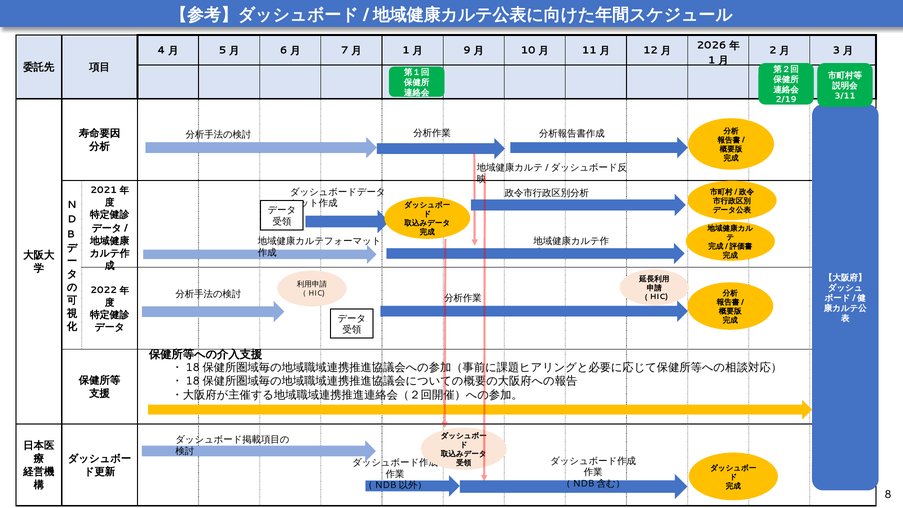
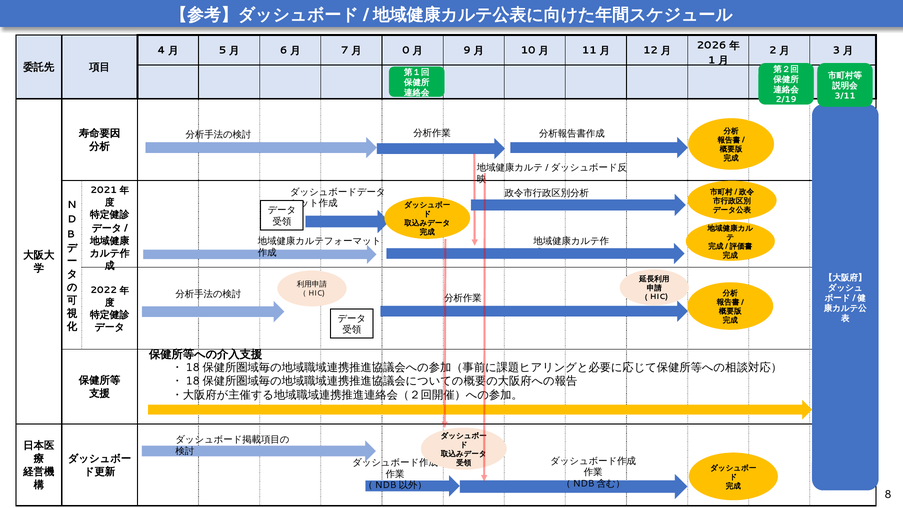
1 at (406, 51): 1 -> 0
